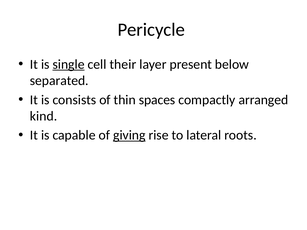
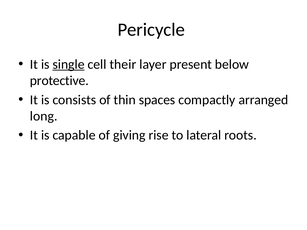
separated: separated -> protective
kind: kind -> long
giving underline: present -> none
